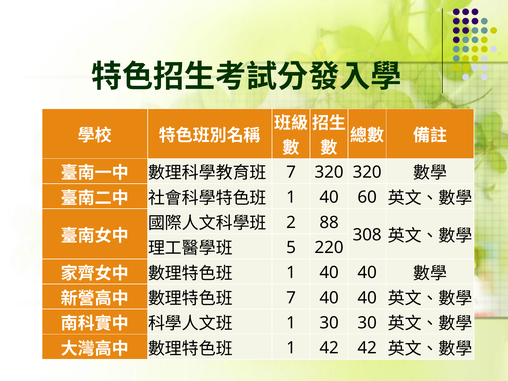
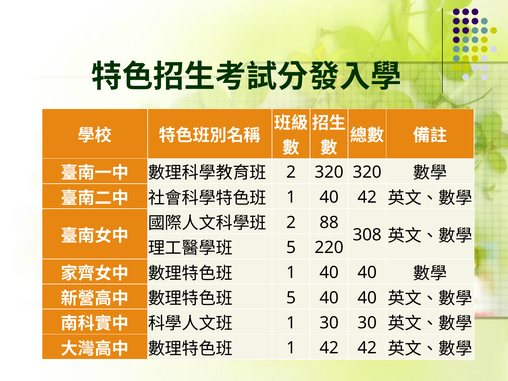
7 at (291, 172): 7 -> 2
40 60: 60 -> 42
7 at (291, 298): 7 -> 5
